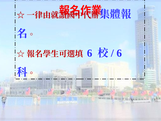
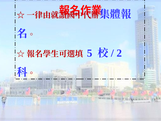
6 at (90, 53): 6 -> 5
6 at (119, 53): 6 -> 2
